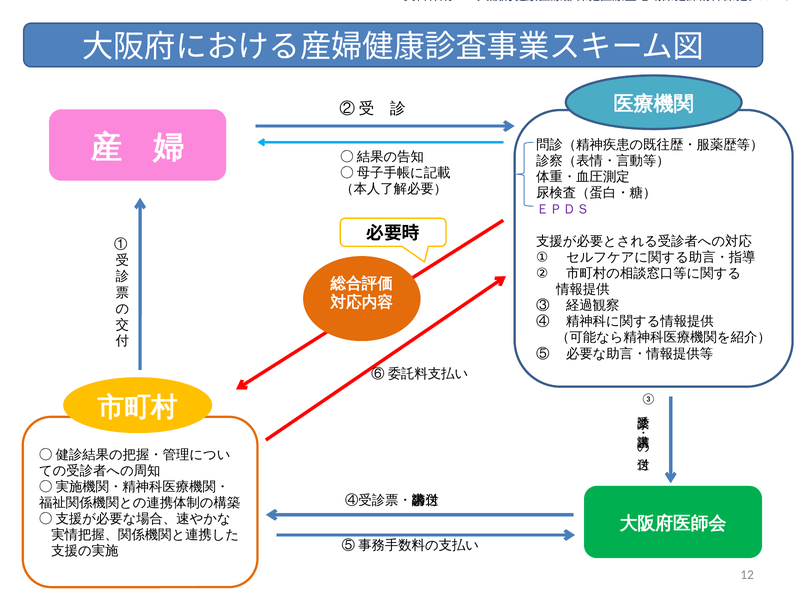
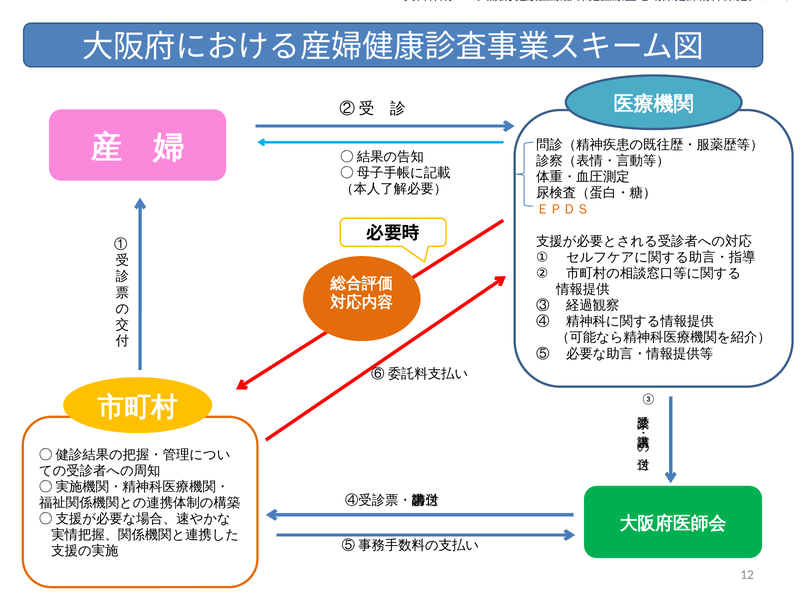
ＥＰＤＳ colour: purple -> orange
